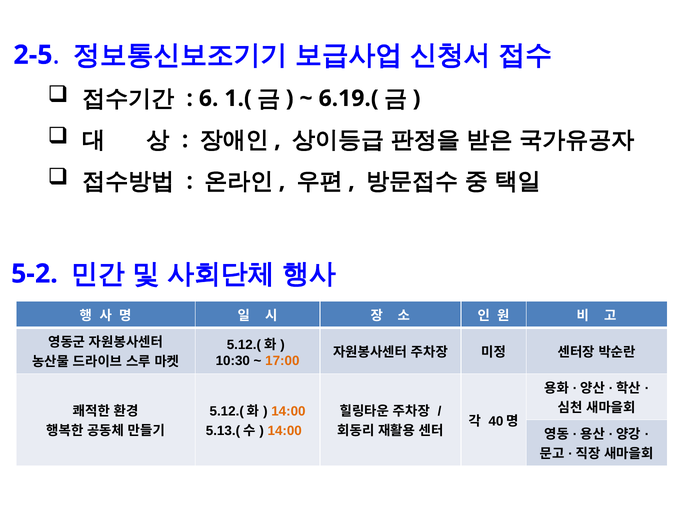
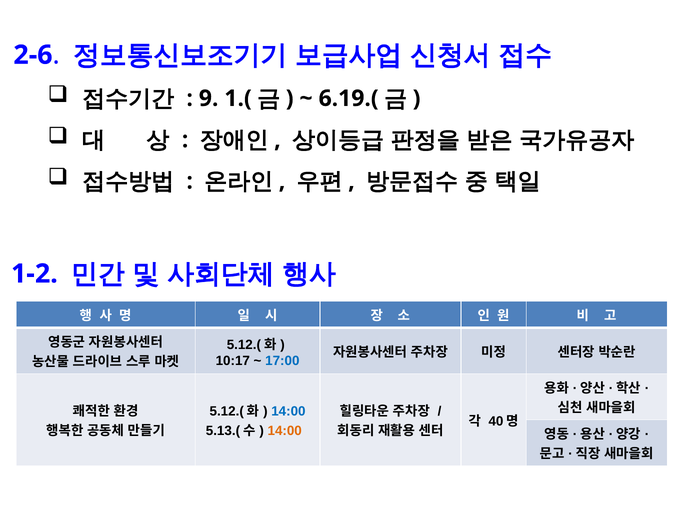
2-5: 2-5 -> 2-6
6: 6 -> 9
5-2: 5-2 -> 1-2
10:30: 10:30 -> 10:17
17:00 colour: orange -> blue
14:00 at (288, 411) colour: orange -> blue
